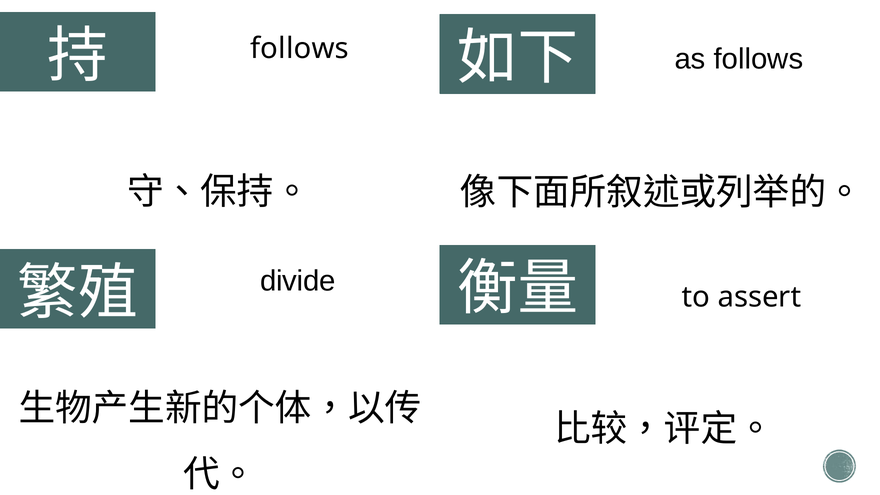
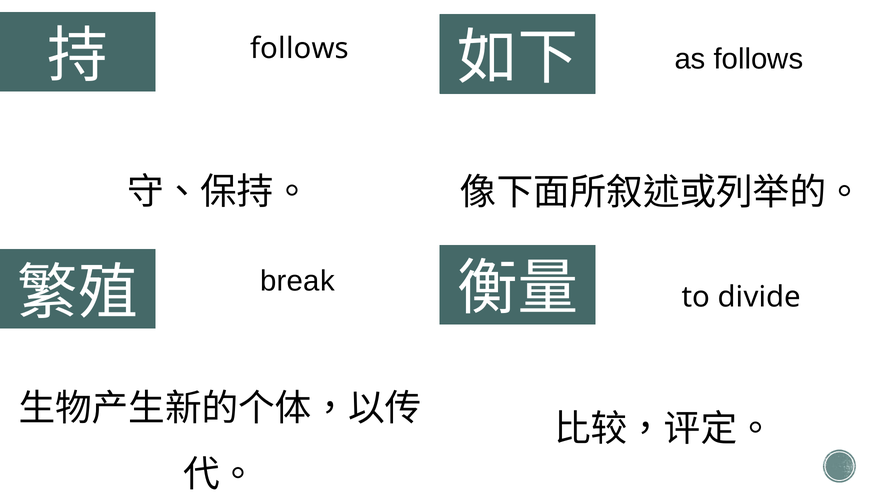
divide: divide -> break
assert: assert -> divide
